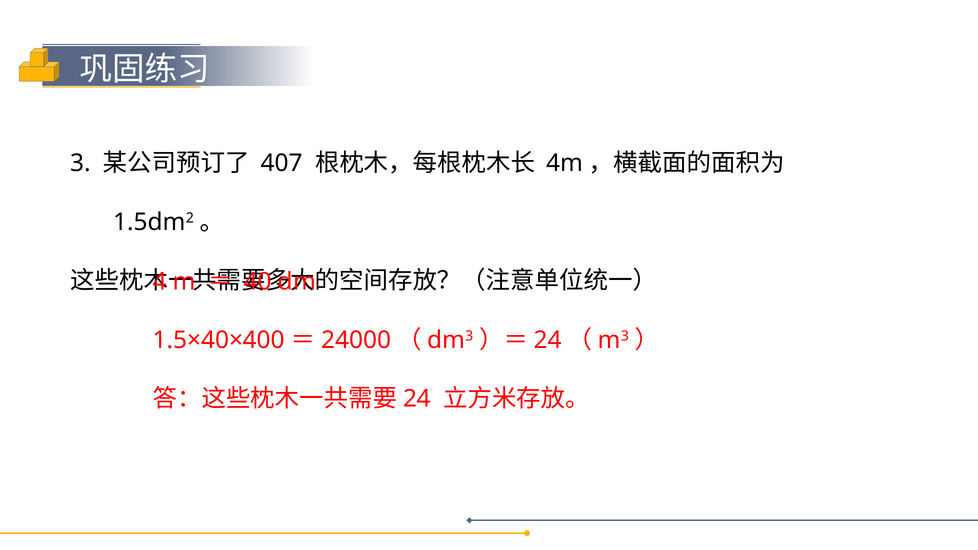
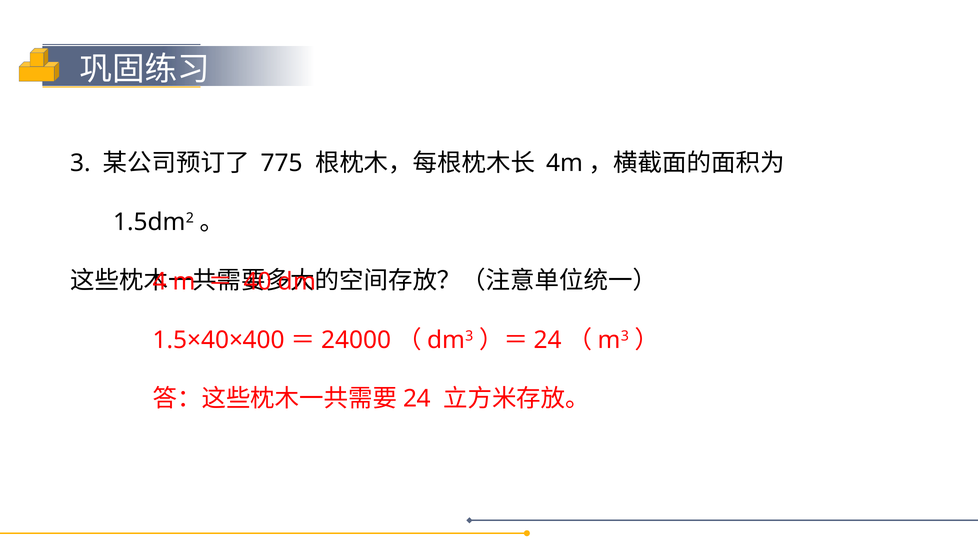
407: 407 -> 775
